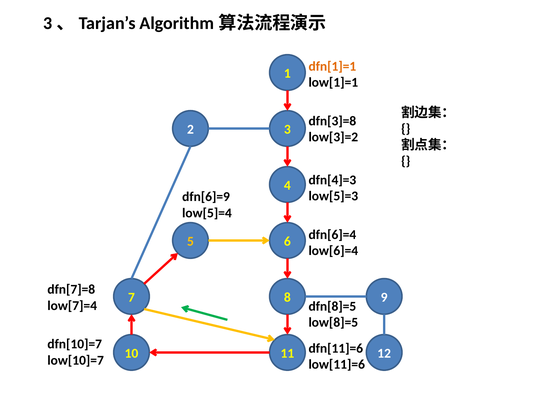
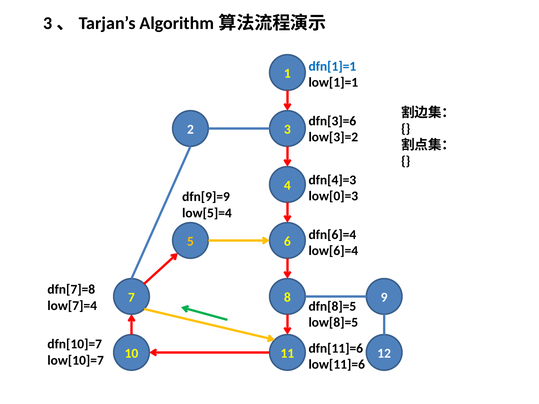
dfn[1]=1 colour: orange -> blue
dfn[3]=8: dfn[3]=8 -> dfn[3]=6
low[5]=3: low[5]=3 -> low[0]=3
dfn[6]=9: dfn[6]=9 -> dfn[9]=9
